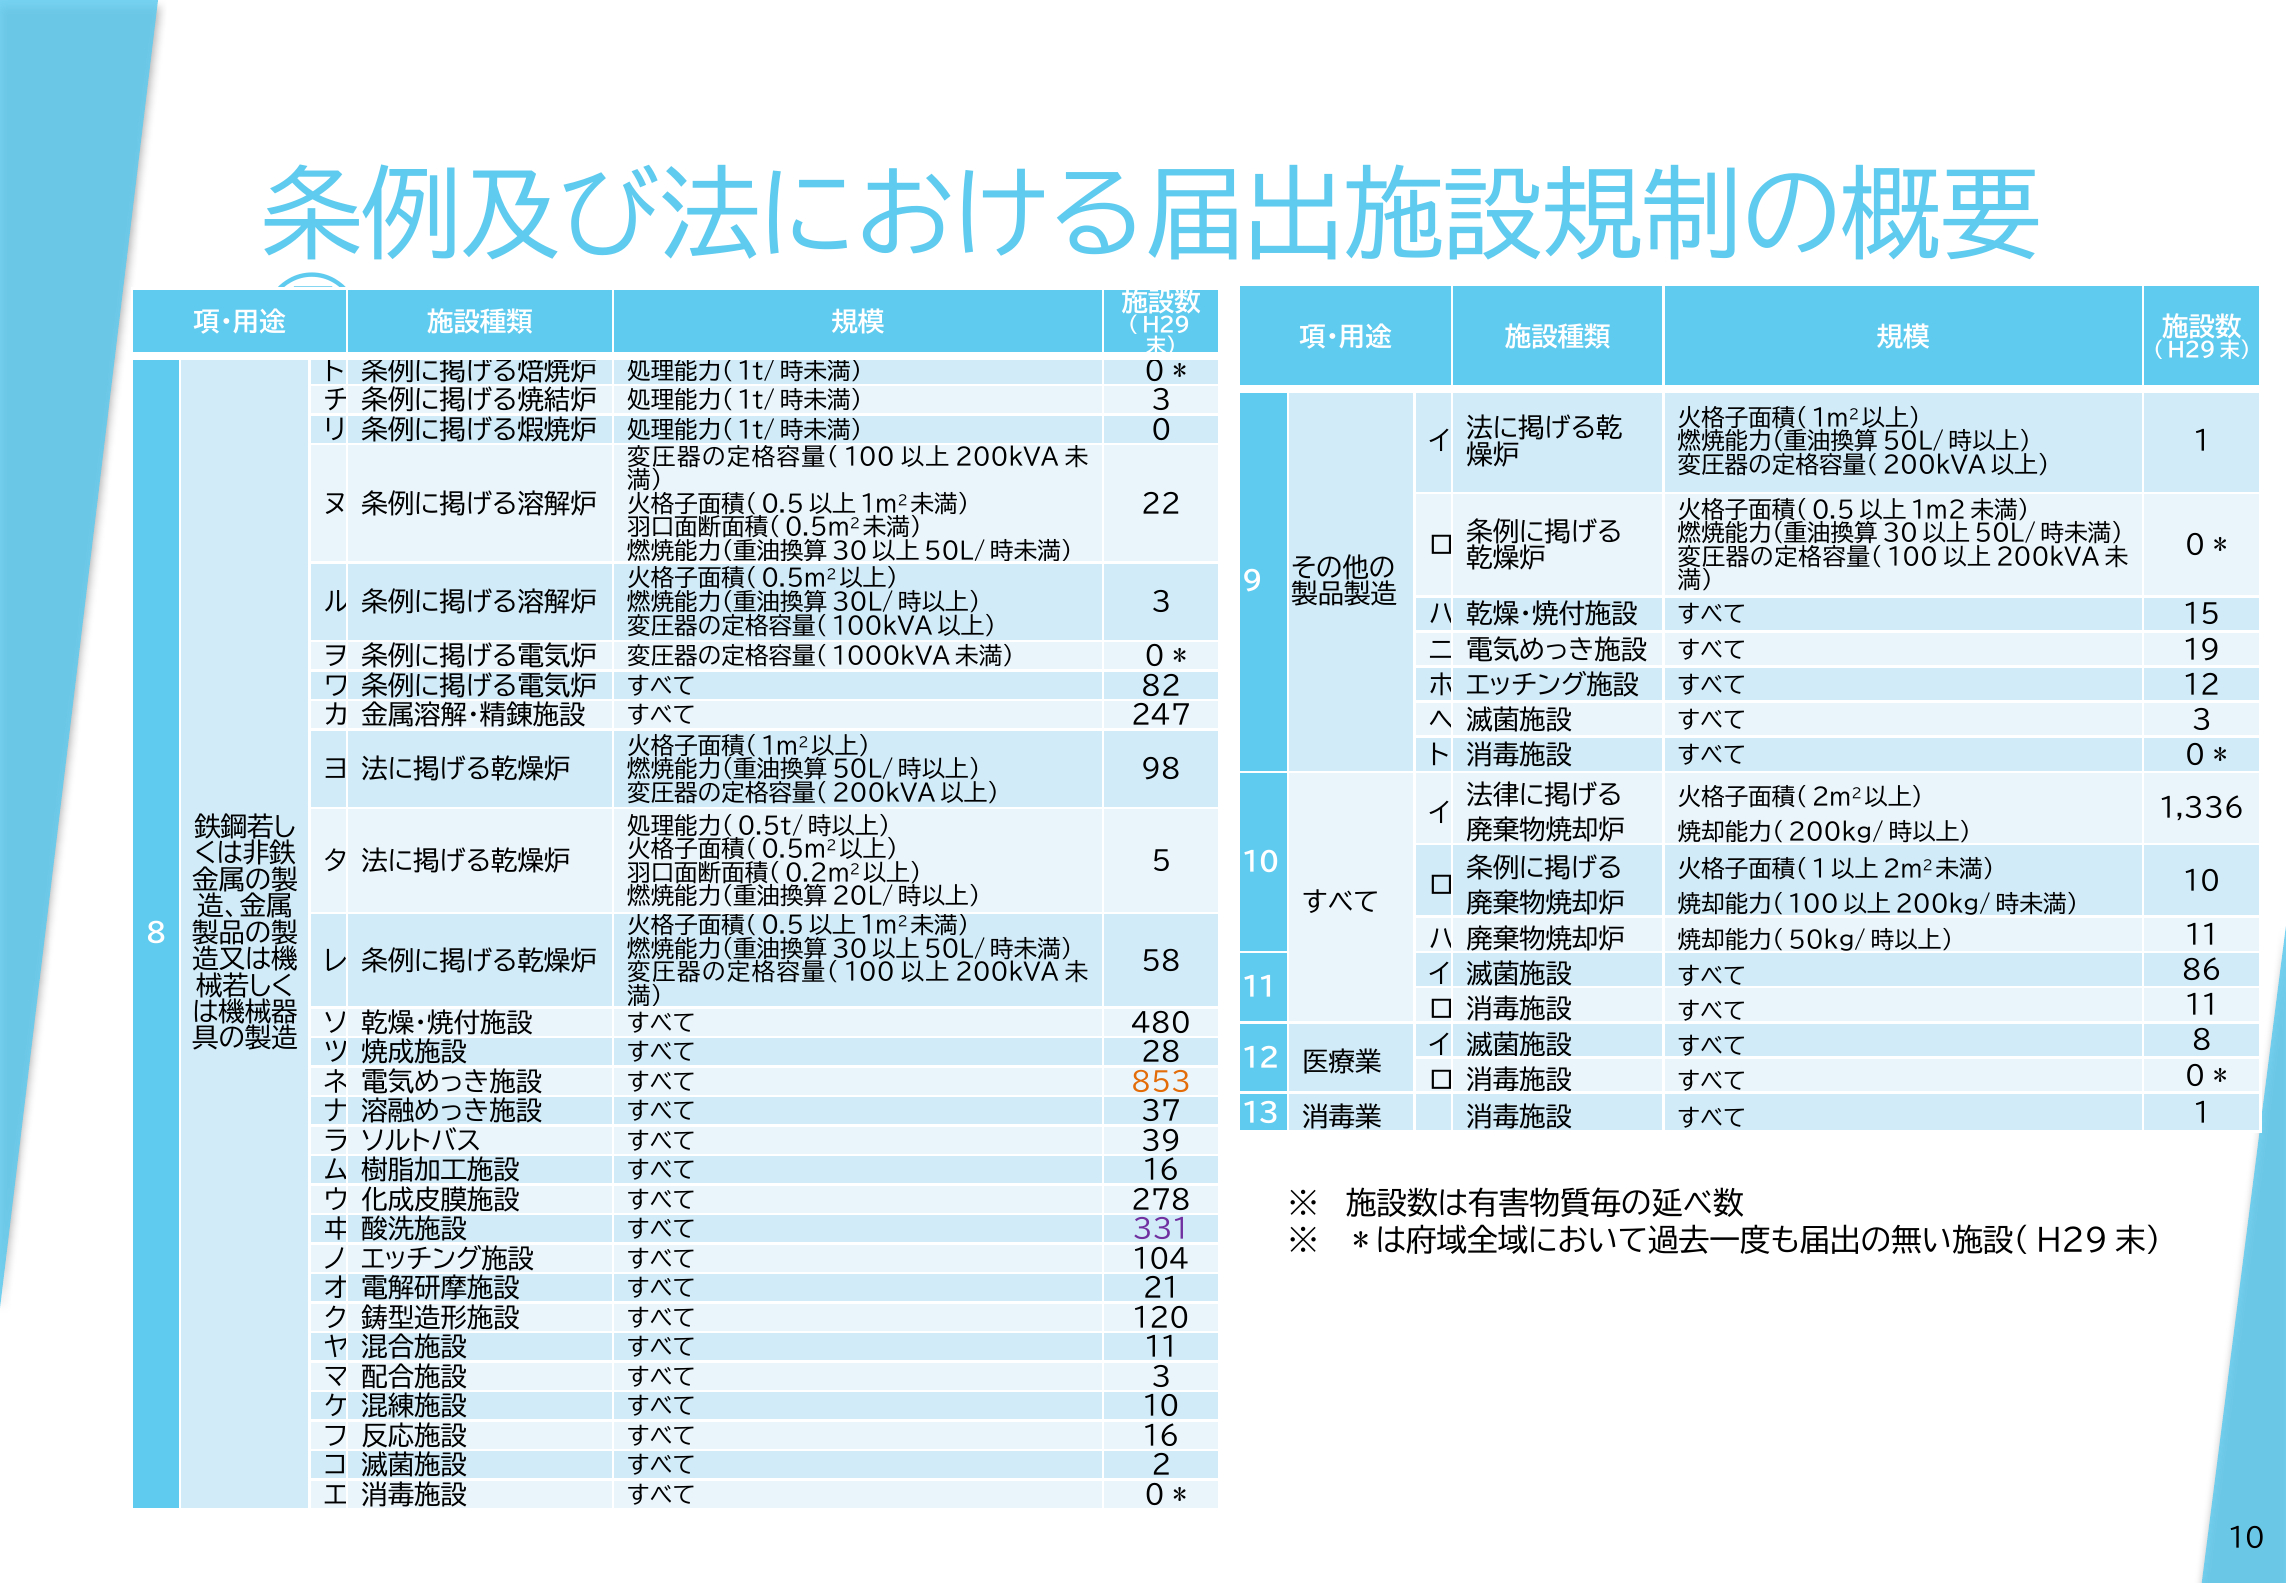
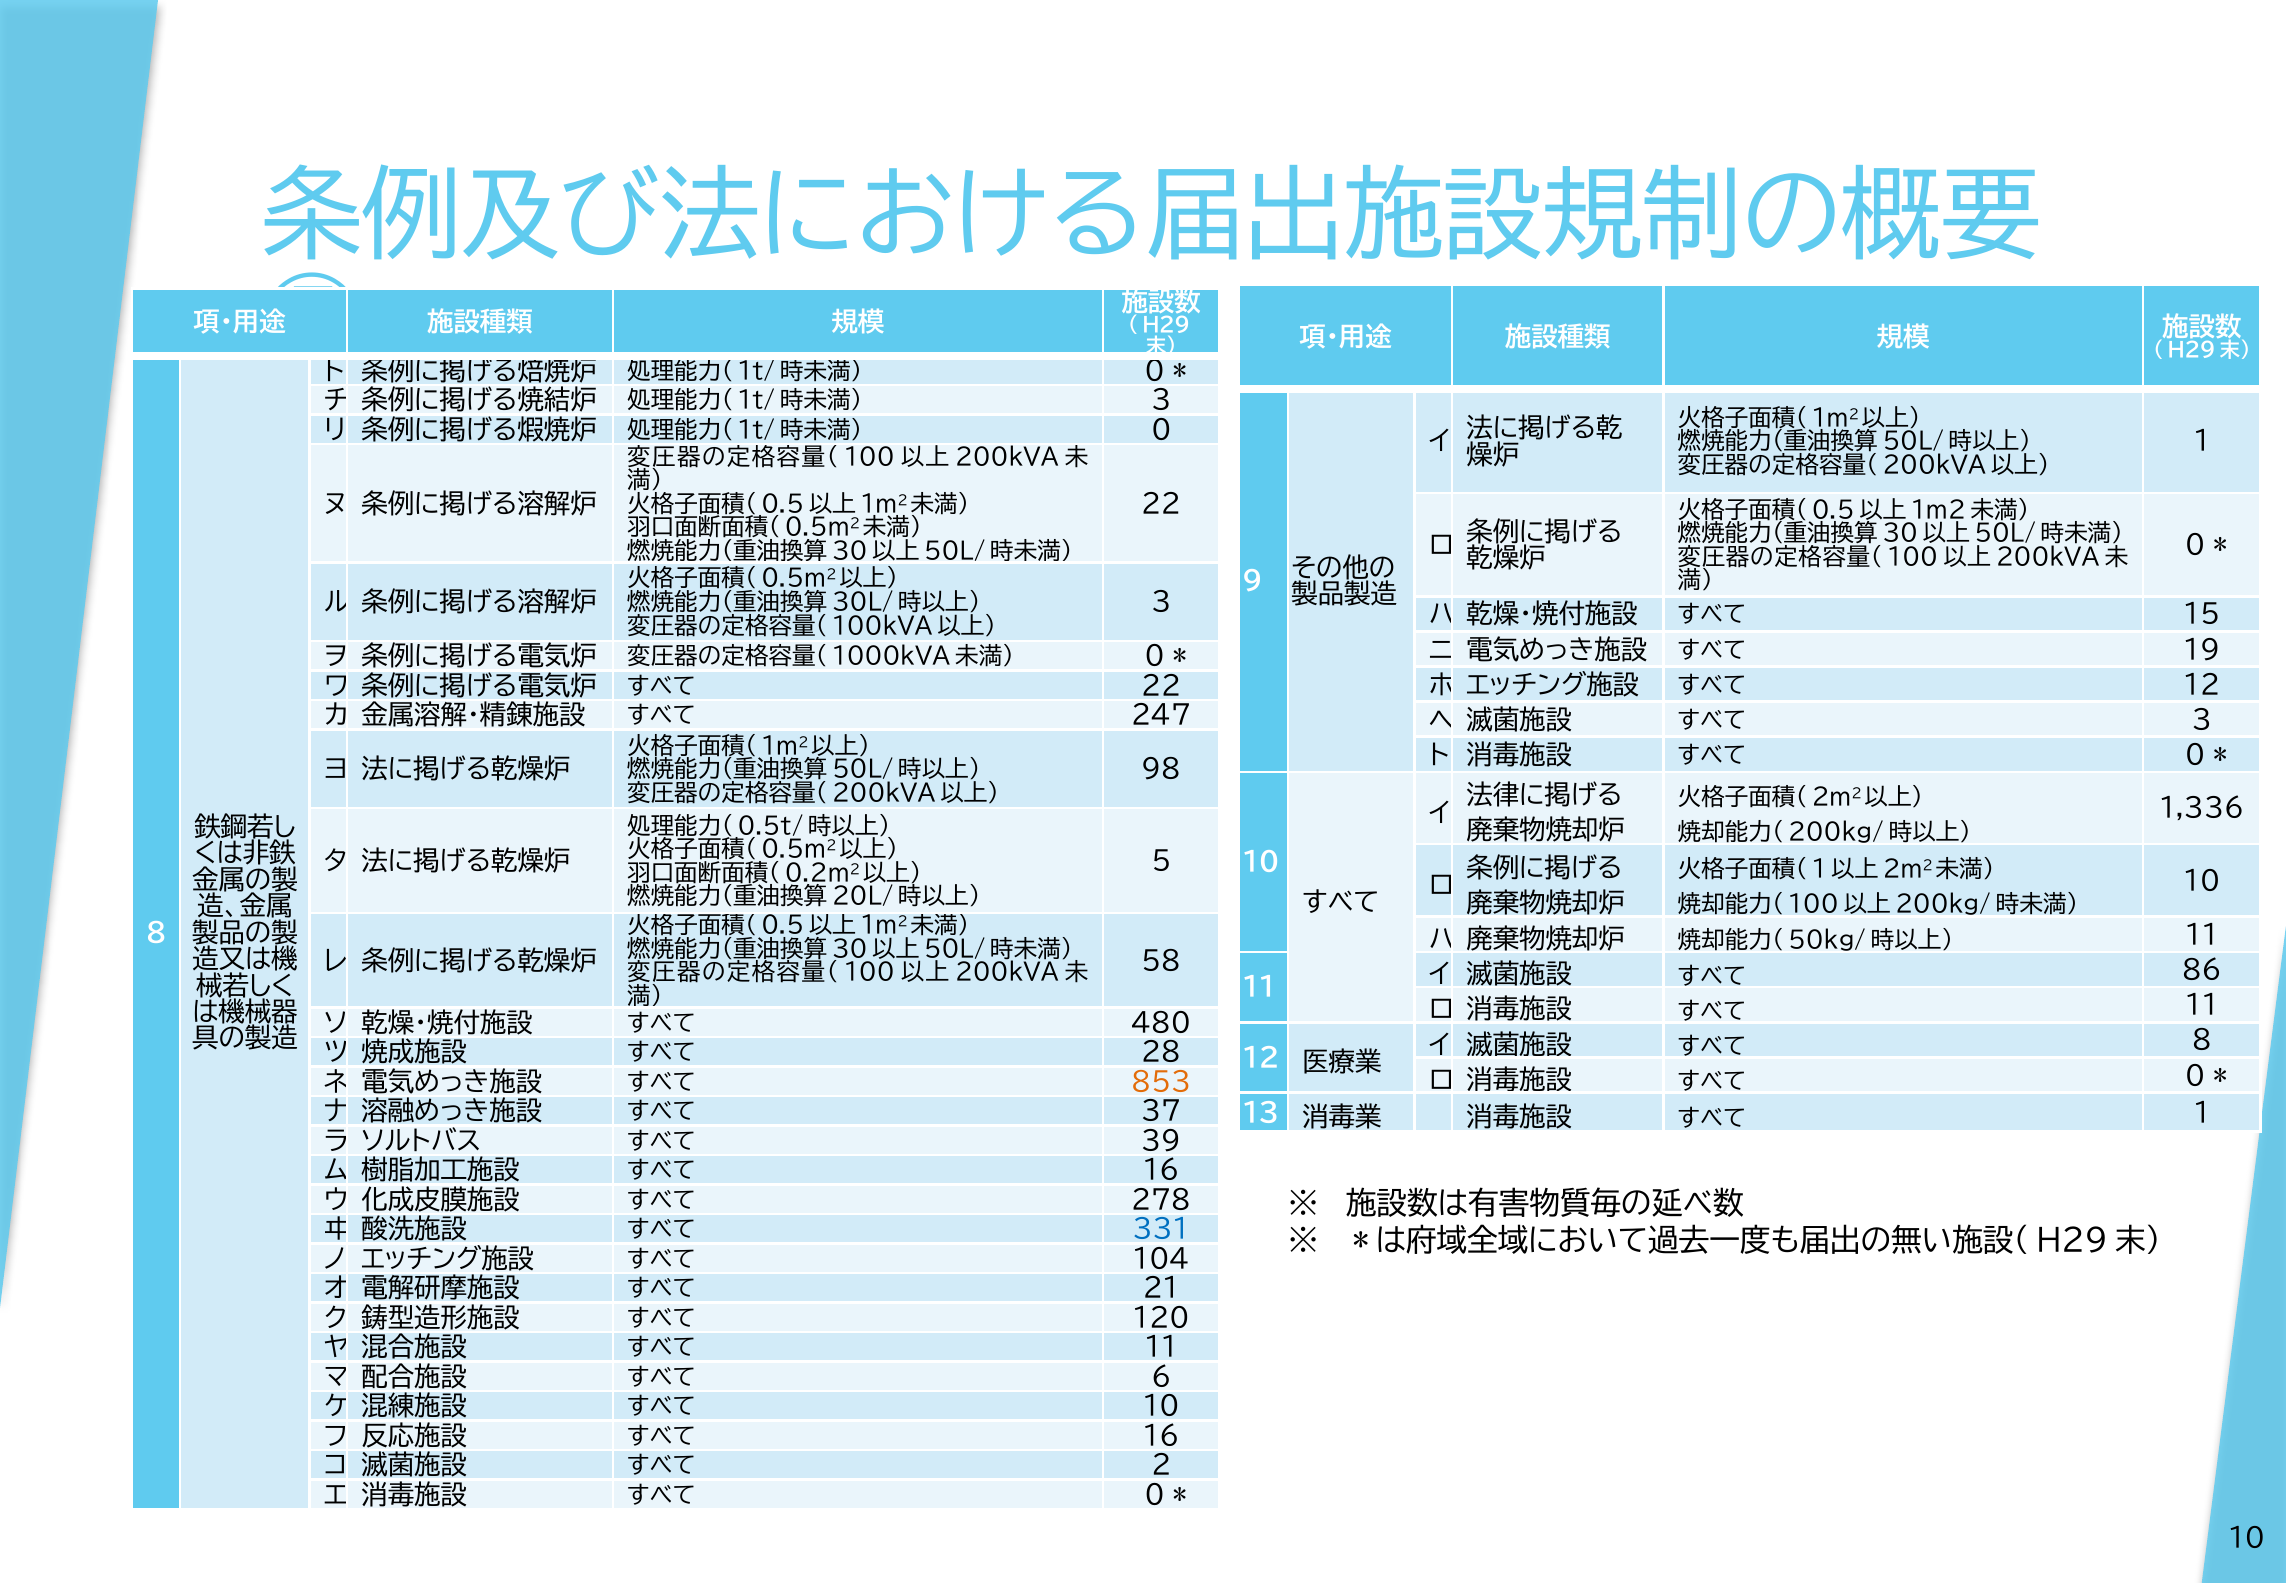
82 at (1161, 686): 82 -> 22
331 colour: purple -> blue
3 at (1161, 1377): 3 -> 6
